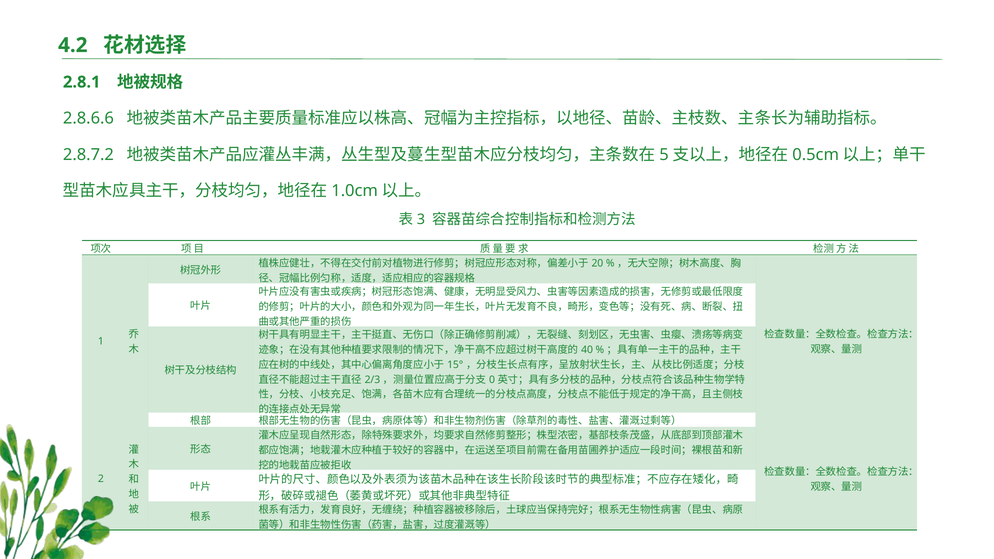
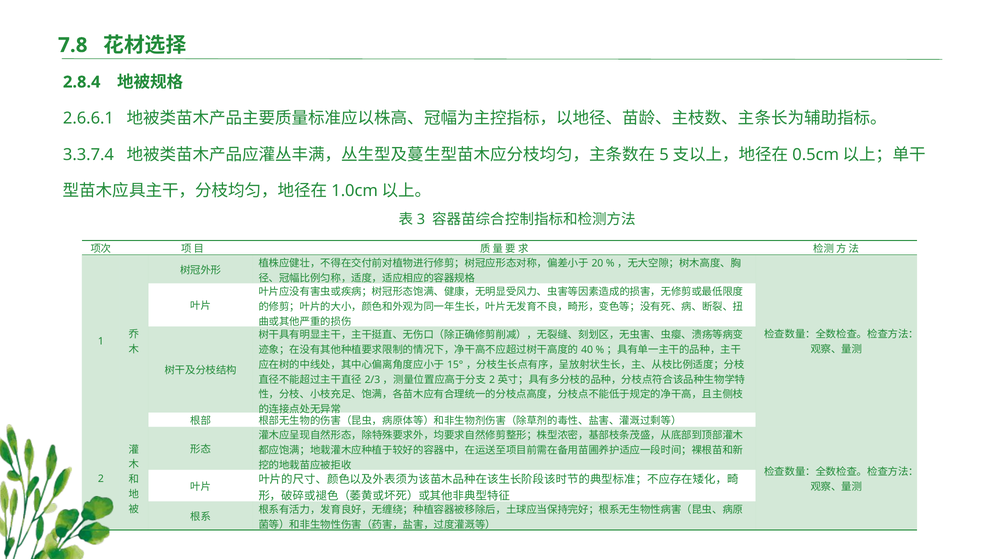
4.2: 4.2 -> 7.8
2.8.1: 2.8.1 -> 2.8.4
2.8.6.6: 2.8.6.6 -> 2.6.6.1
2.8.7.2: 2.8.7.2 -> 3.3.7.4
0 at (492, 380): 0 -> 2
